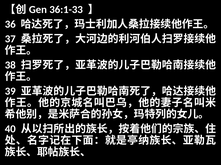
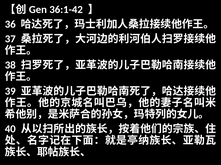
36:1-33: 36:1-33 -> 36:1-42
